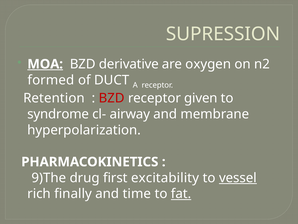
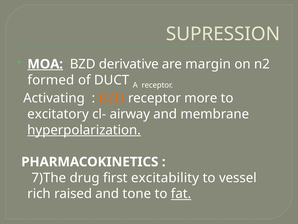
oxygen: oxygen -> margin
Retention: Retention -> Activating
BZD at (112, 98) colour: red -> orange
given: given -> more
syndrome: syndrome -> excitatory
hyperpolarization underline: none -> present
9)The: 9)The -> 7)The
vessel underline: present -> none
finally: finally -> raised
time: time -> tone
